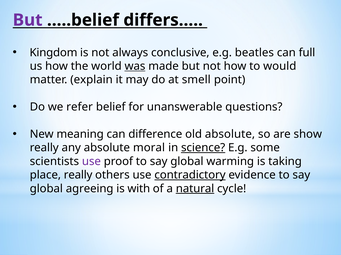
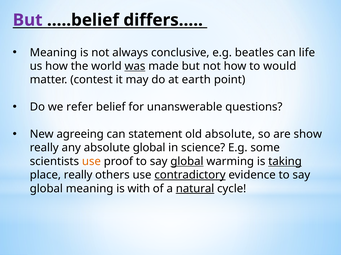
Kingdom at (53, 53): Kingdom -> Meaning
full: full -> life
explain: explain -> contest
smell: smell -> earth
meaning: meaning -> agreeing
difference: difference -> statement
absolute moral: moral -> global
science underline: present -> none
use at (91, 162) colour: purple -> orange
global at (187, 162) underline: none -> present
taking underline: none -> present
global agreeing: agreeing -> meaning
